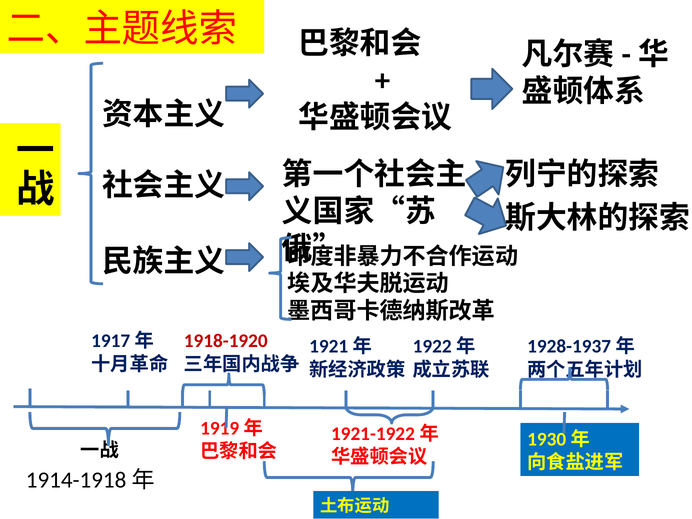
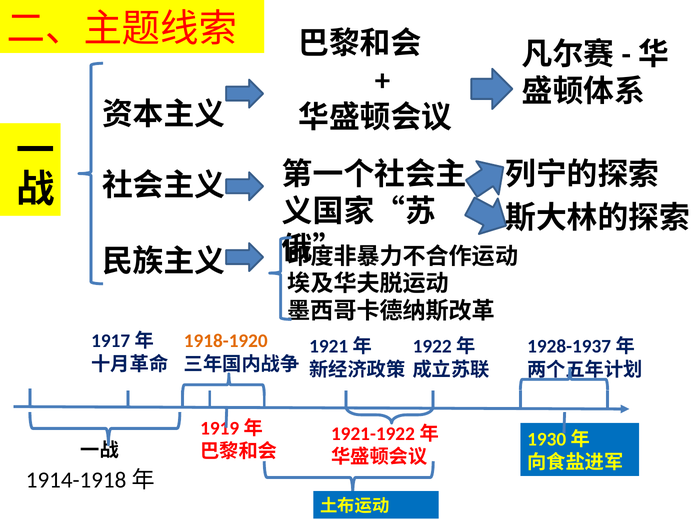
1918-1920 colour: red -> orange
